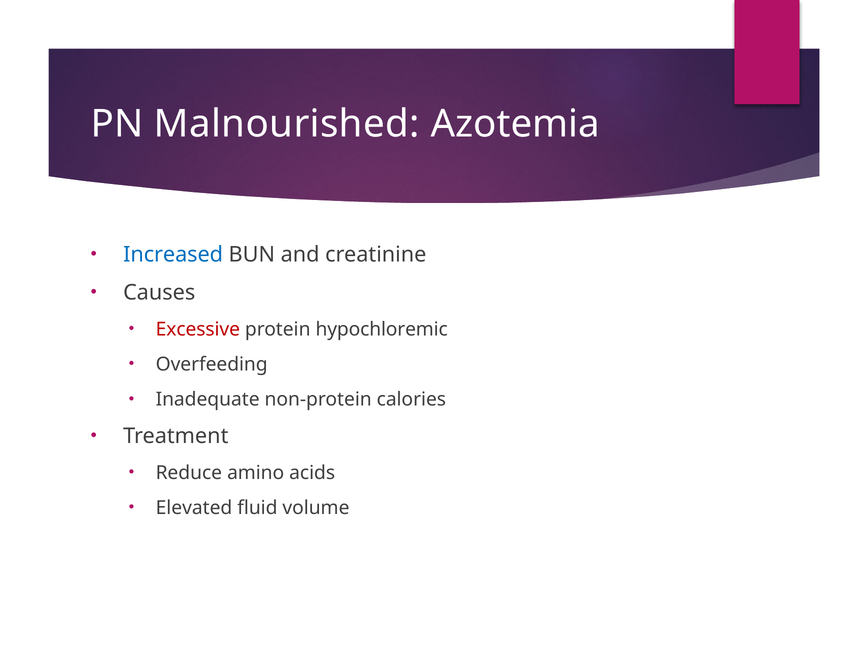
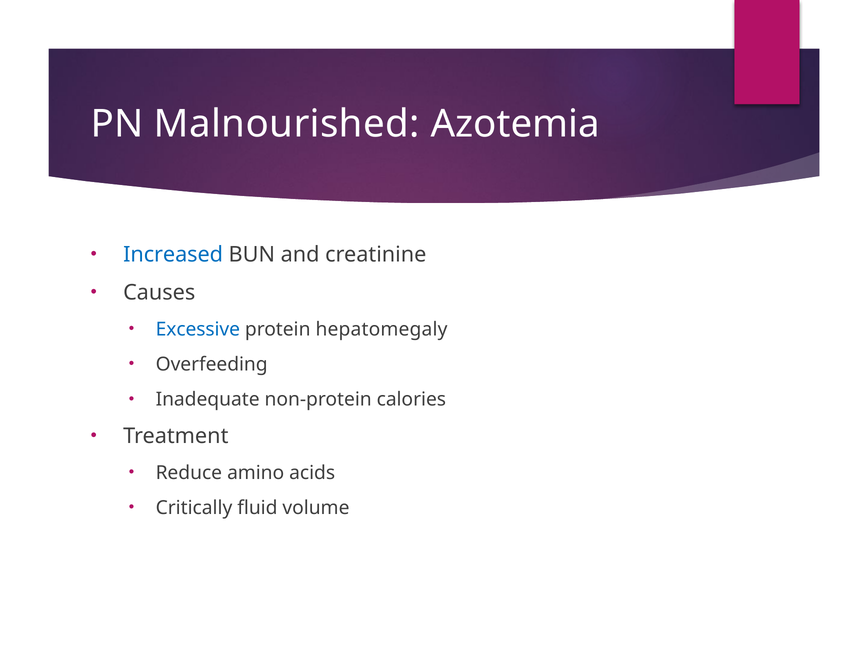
Excessive colour: red -> blue
hypochloremic: hypochloremic -> hepatomegaly
Elevated: Elevated -> Critically
